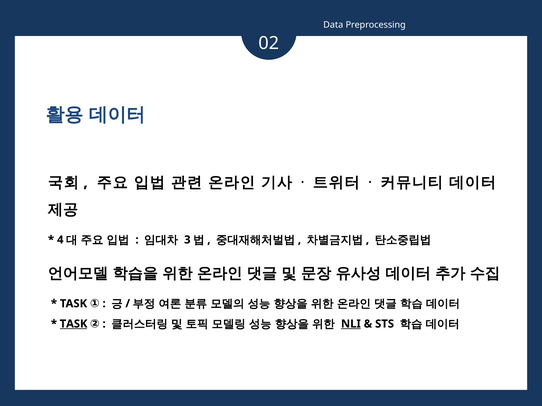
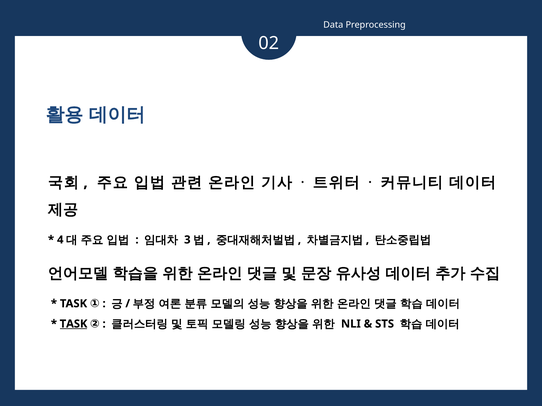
NLI underline: present -> none
